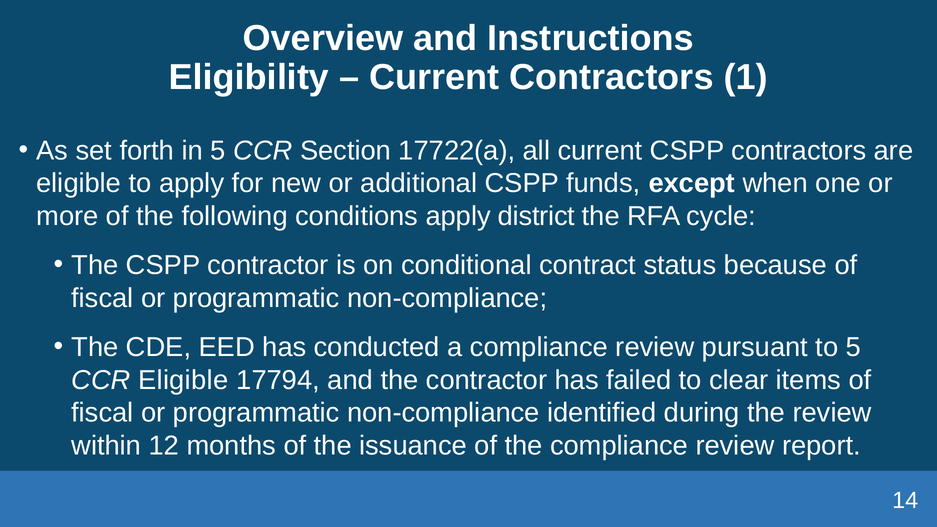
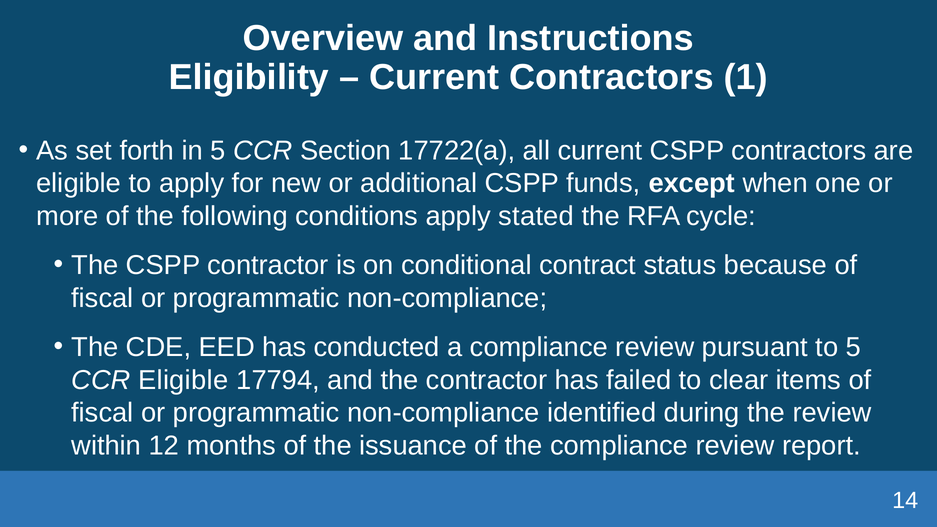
district: district -> stated
